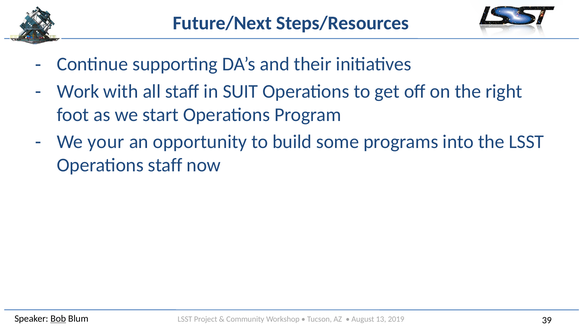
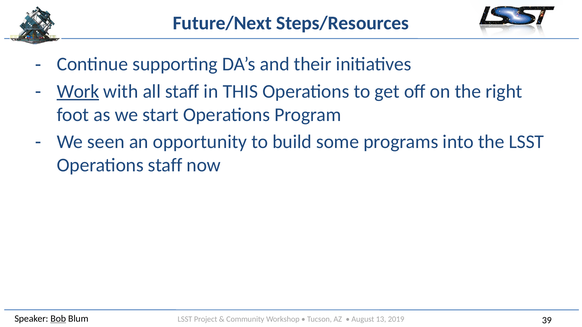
Work underline: none -> present
SUIT: SUIT -> THIS
your: your -> seen
